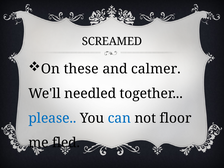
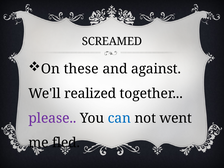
calmer: calmer -> against
needled: needled -> realized
please colour: blue -> purple
floor: floor -> went
